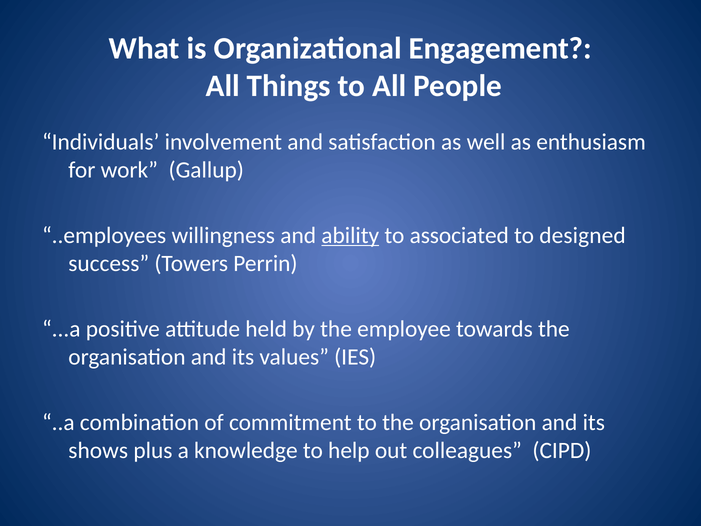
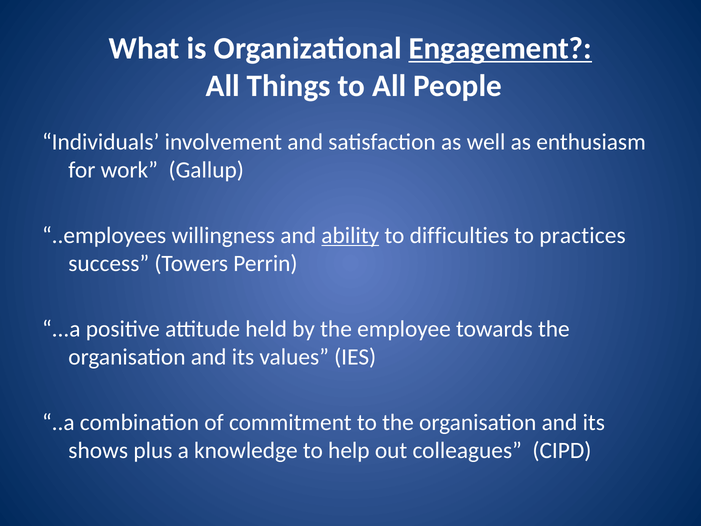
Engagement underline: none -> present
associated: associated -> difficulties
designed: designed -> practices
